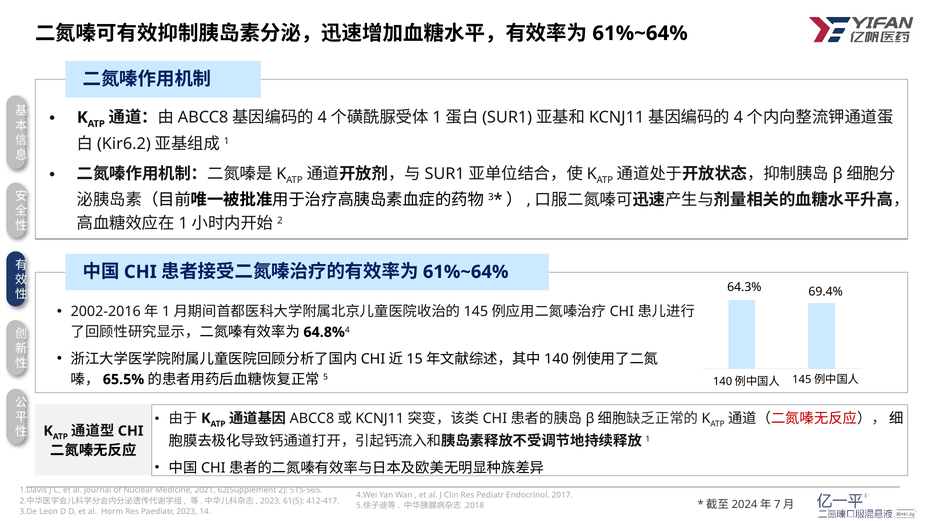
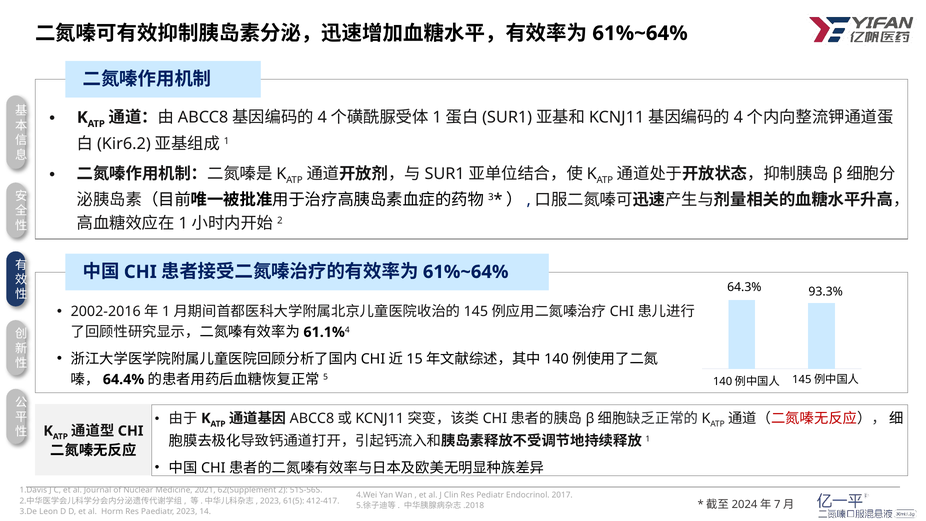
69.4%: 69.4% -> 93.3%
64.8%: 64.8% -> 61.1%
65.5%: 65.5% -> 64.4%
